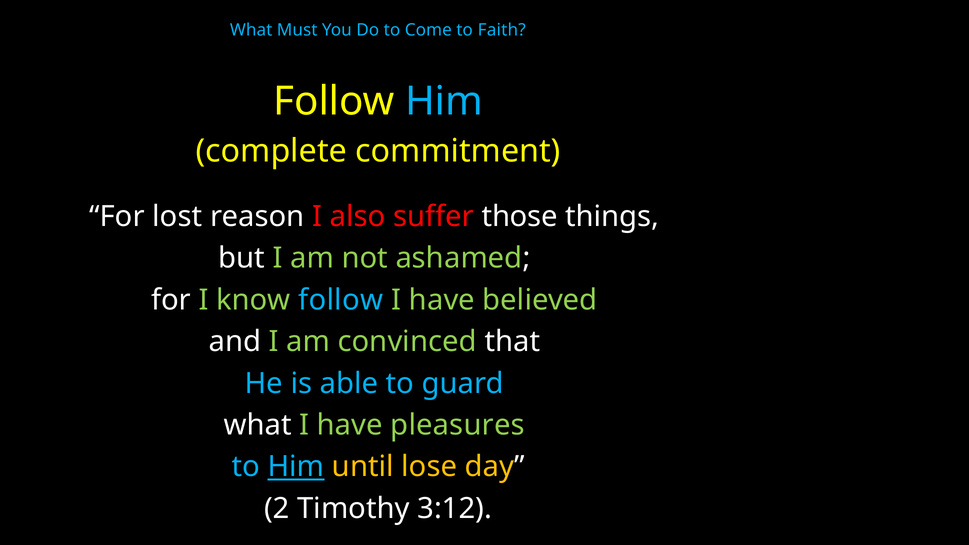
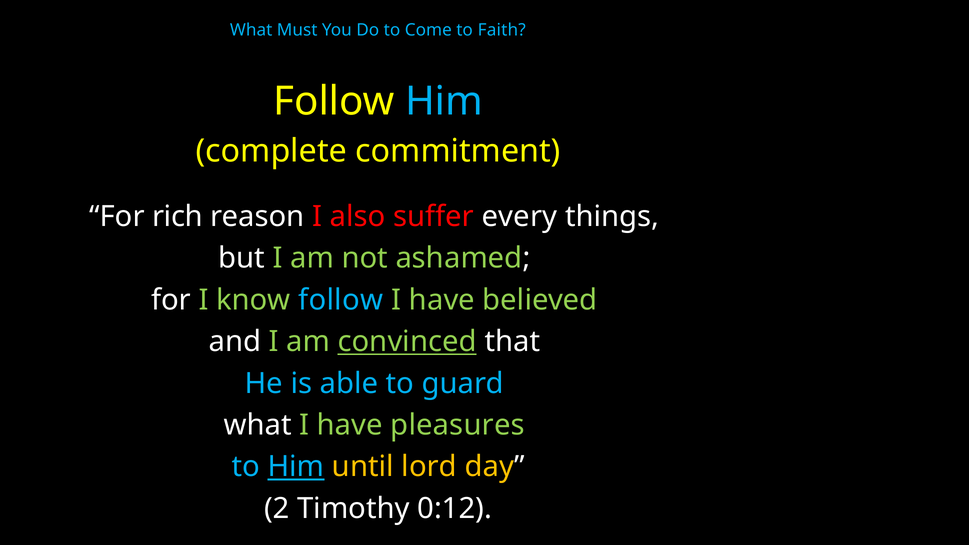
lost: lost -> rich
those: those -> every
convinced underline: none -> present
lose: lose -> lord
3:12: 3:12 -> 0:12
